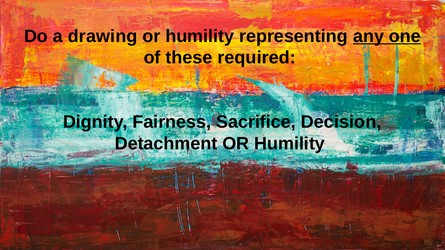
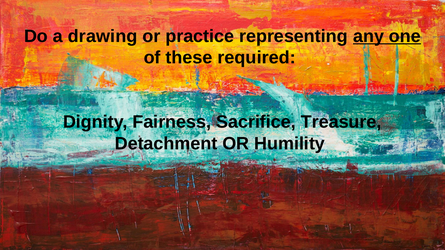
humility at (200, 36): humility -> practice
Decision: Decision -> Treasure
